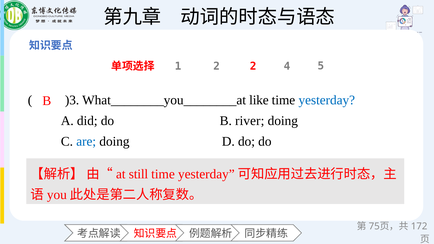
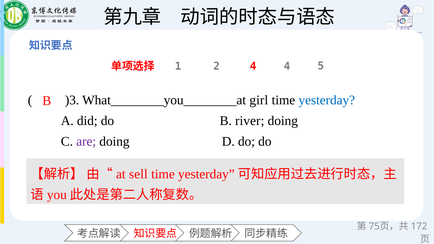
2 2: 2 -> 4
like: like -> girl
are colour: blue -> purple
still: still -> sell
